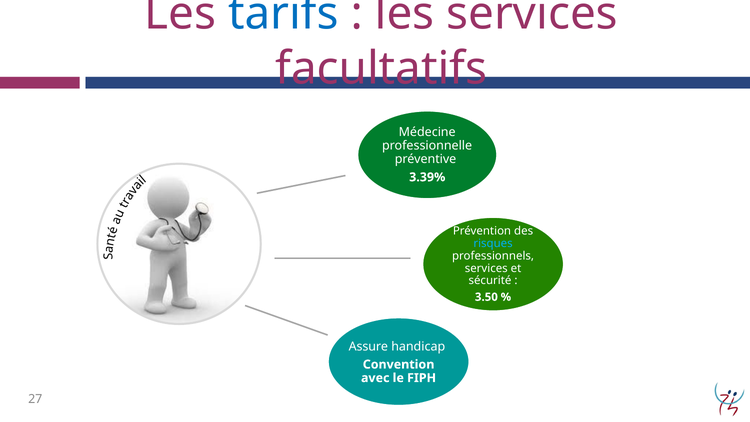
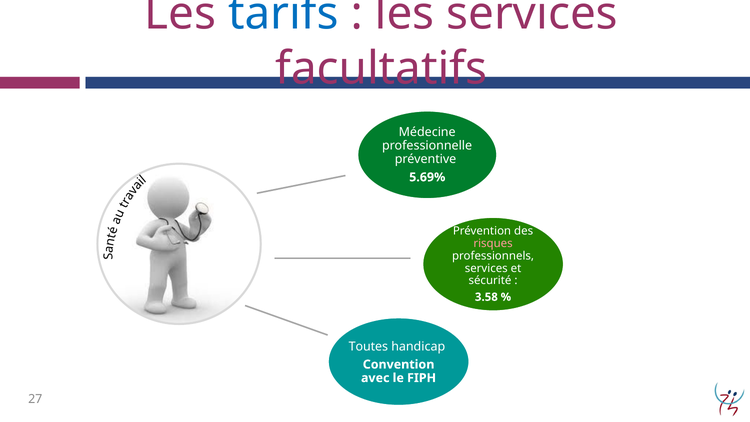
3.39%: 3.39% -> 5.69%
risques colour: light blue -> pink
3.50: 3.50 -> 3.58
Assure: Assure -> Toutes
